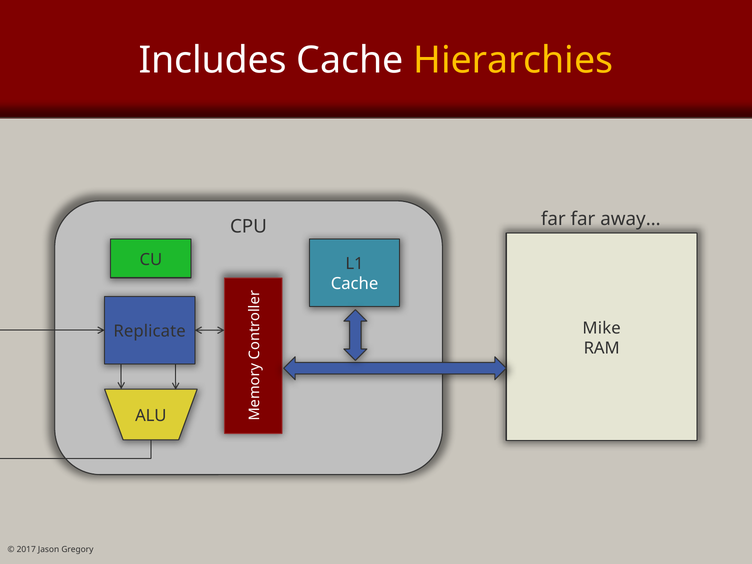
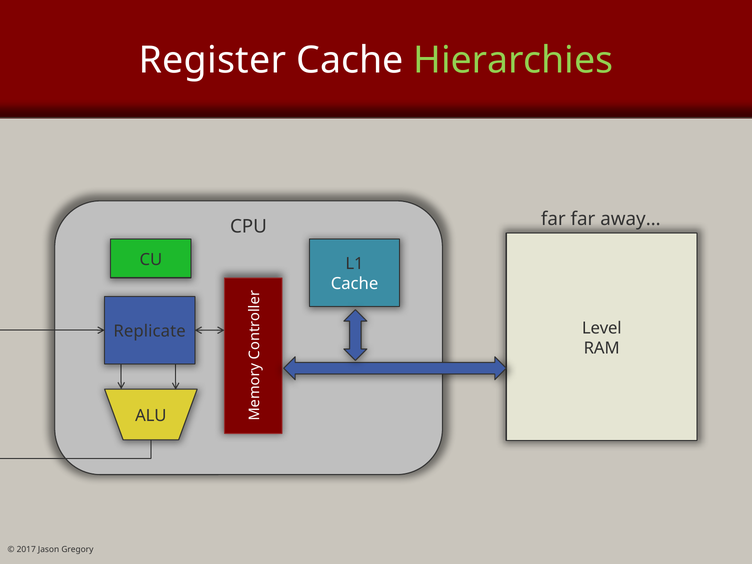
Includes: Includes -> Register
Hierarchies colour: yellow -> light green
Mike: Mike -> Level
